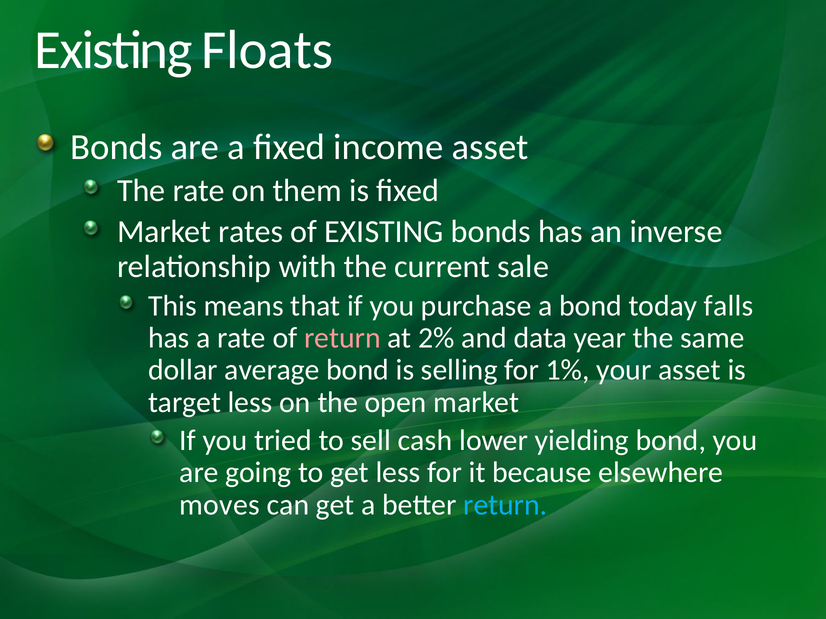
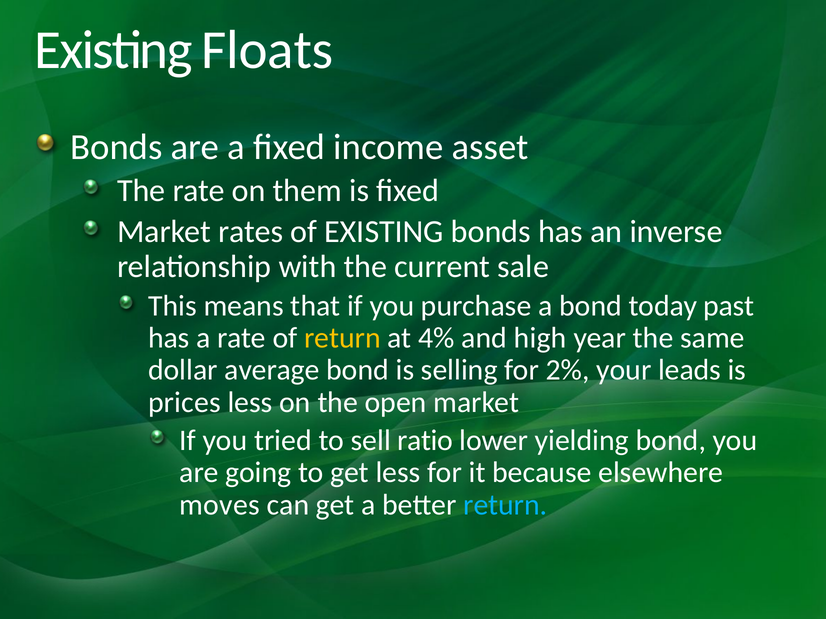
falls: falls -> past
return at (342, 338) colour: pink -> yellow
2%: 2% -> 4%
data: data -> high
1%: 1% -> 2%
your asset: asset -> leads
target: target -> prices
cash: cash -> ratio
